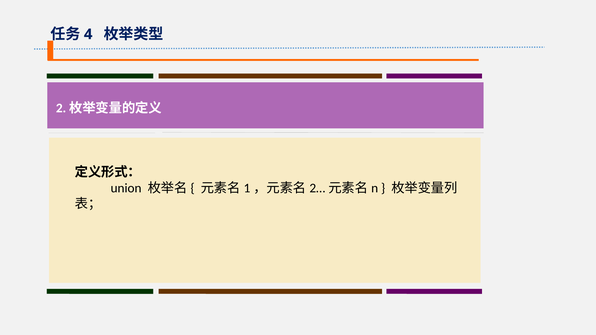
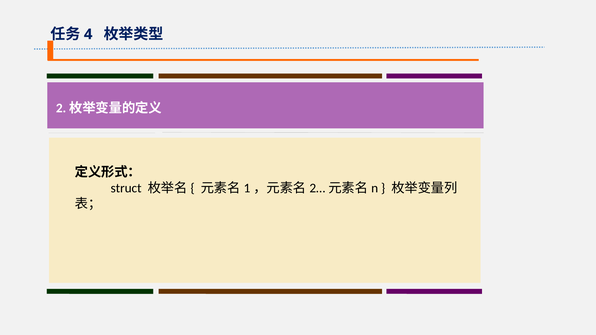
union: union -> struct
